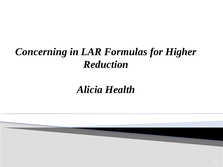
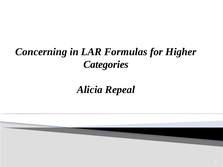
Reduction: Reduction -> Categories
Health: Health -> Repeal
